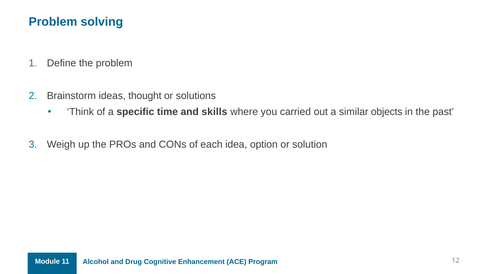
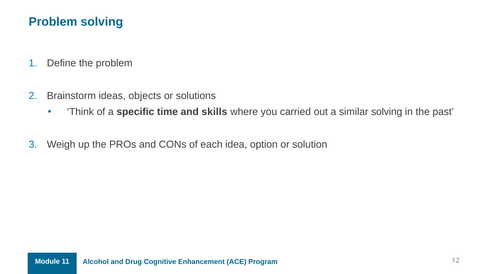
thought: thought -> objects
similar objects: objects -> solving
